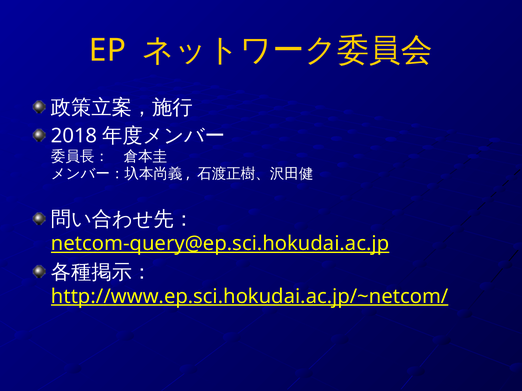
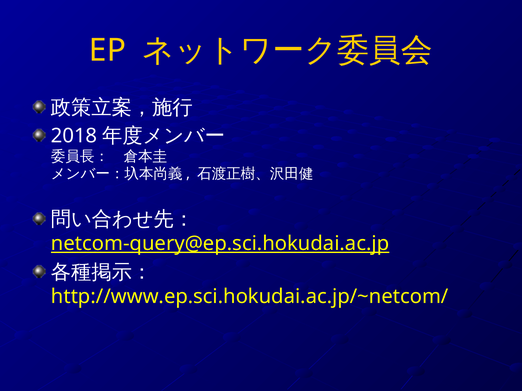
http://www.ep.sci.hokudai.ac.jp/~netcom/ underline: present -> none
